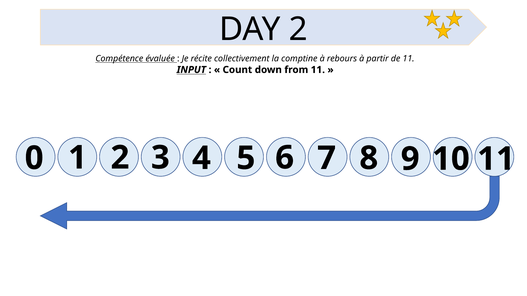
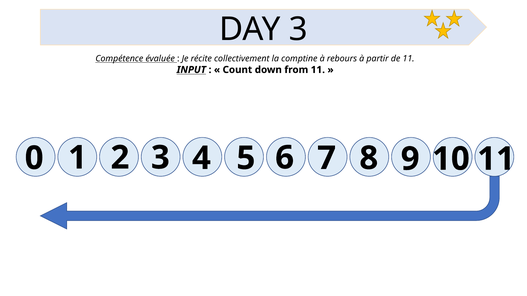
DAY 2: 2 -> 3
